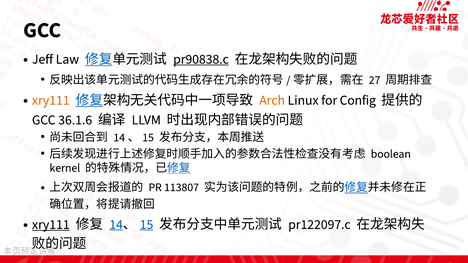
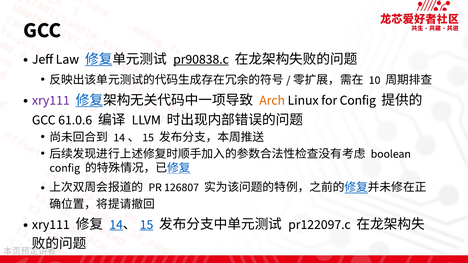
27: 27 -> 10
xry111 at (51, 100) colour: orange -> purple
36.1.6: 36.1.6 -> 61.0.6
kernel at (65, 168): kernel -> config
113807: 113807 -> 126807
xry111 at (51, 225) underline: present -> none
